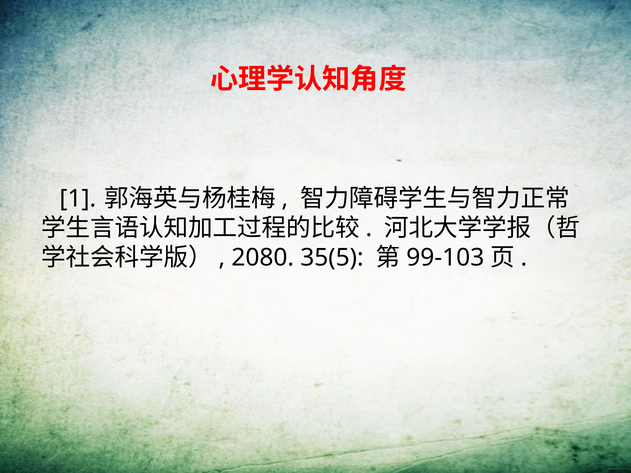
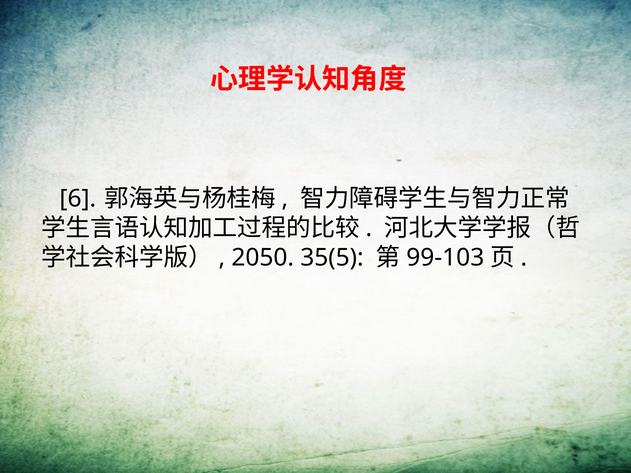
1: 1 -> 6
2080: 2080 -> 2050
